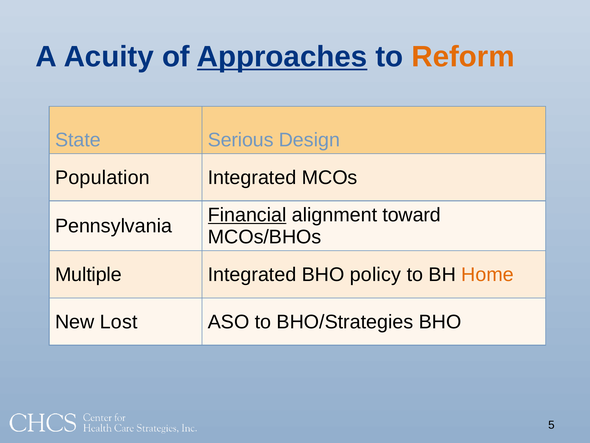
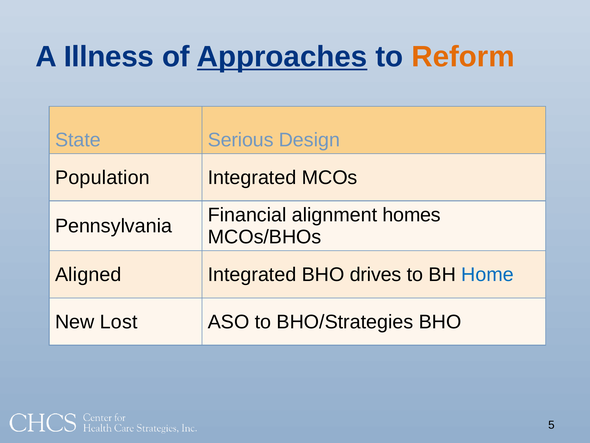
Acuity: Acuity -> Illness
Financial underline: present -> none
toward: toward -> homes
Multiple: Multiple -> Aligned
policy: policy -> drives
Home colour: orange -> blue
